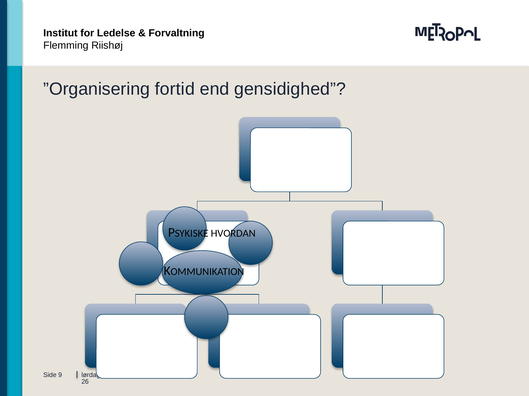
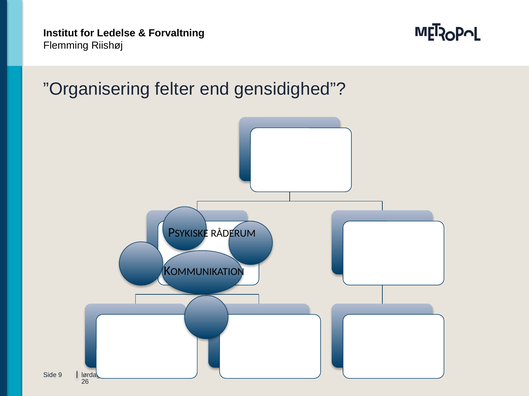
fortid: fortid -> felter
HVORDAN: HVORDAN -> RÅDERUM
